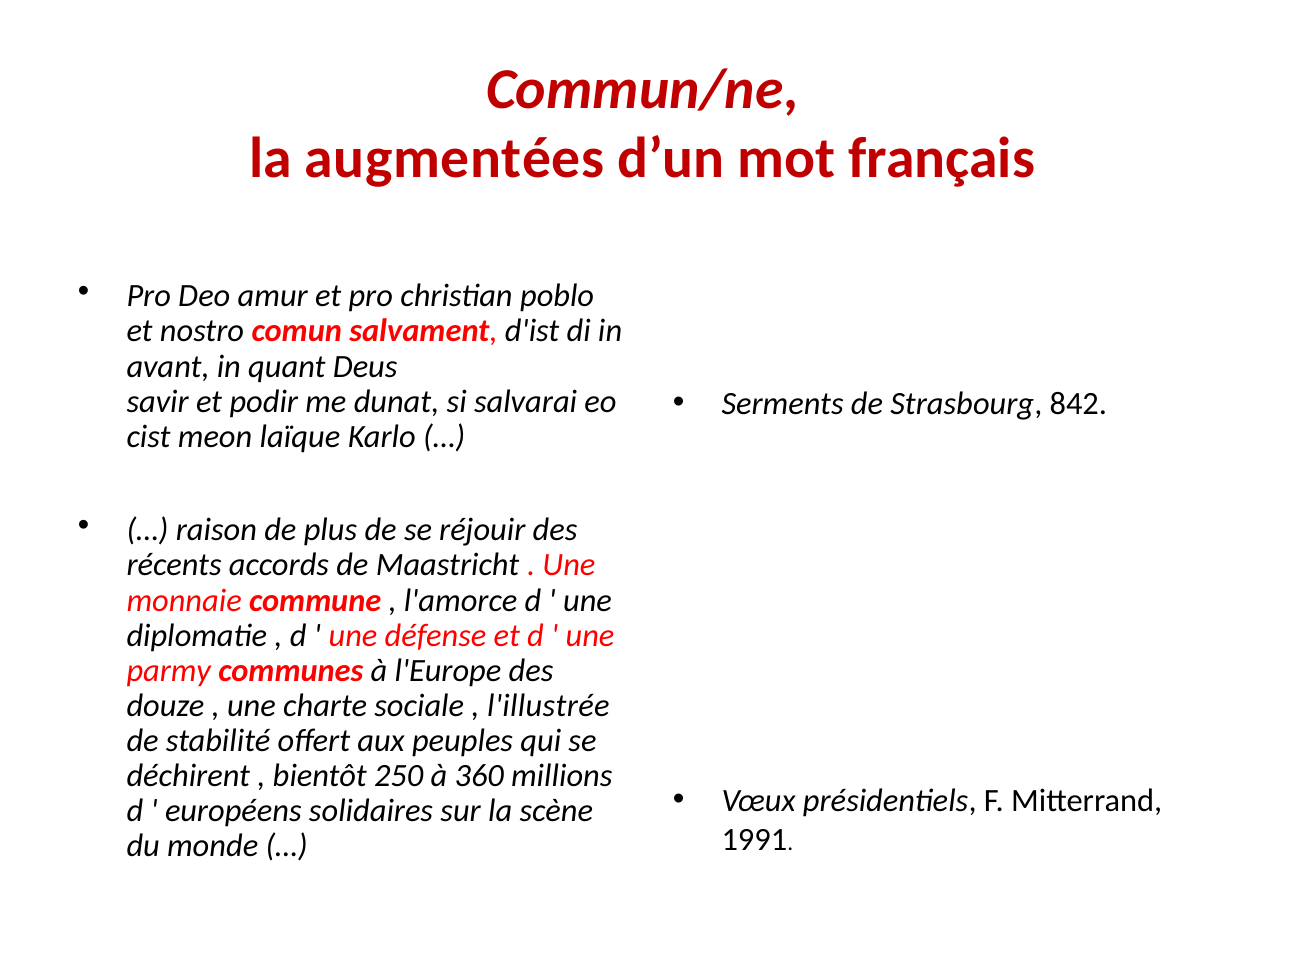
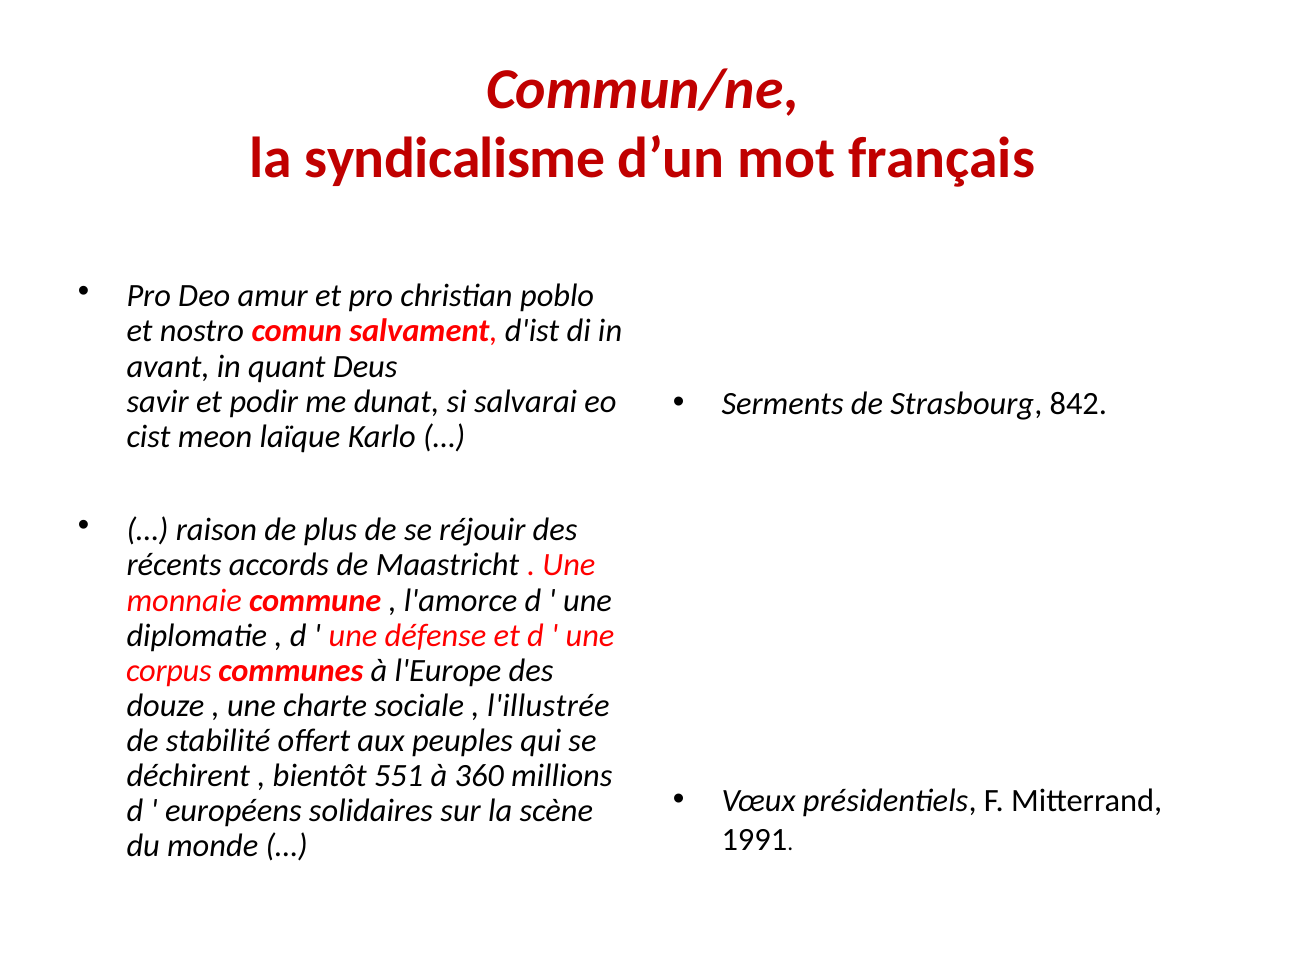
augmentées: augmentées -> syndicalisme
parmy: parmy -> corpus
250: 250 -> 551
